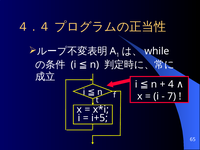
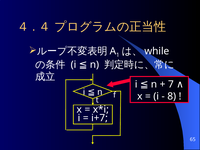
4: 4 -> 7
7: 7 -> 8
i+5: i+5 -> i+7
